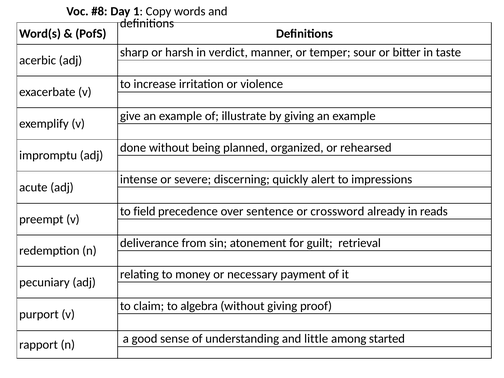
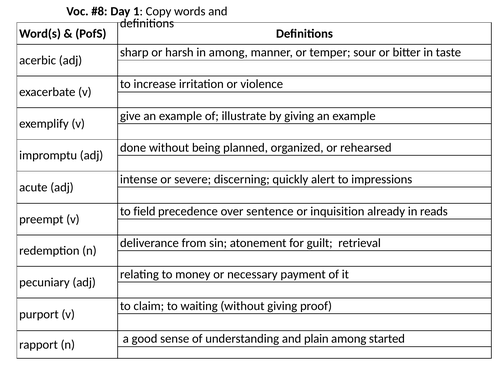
in verdict: verdict -> among
crossword: crossword -> inquisition
algebra: algebra -> waiting
little: little -> plain
